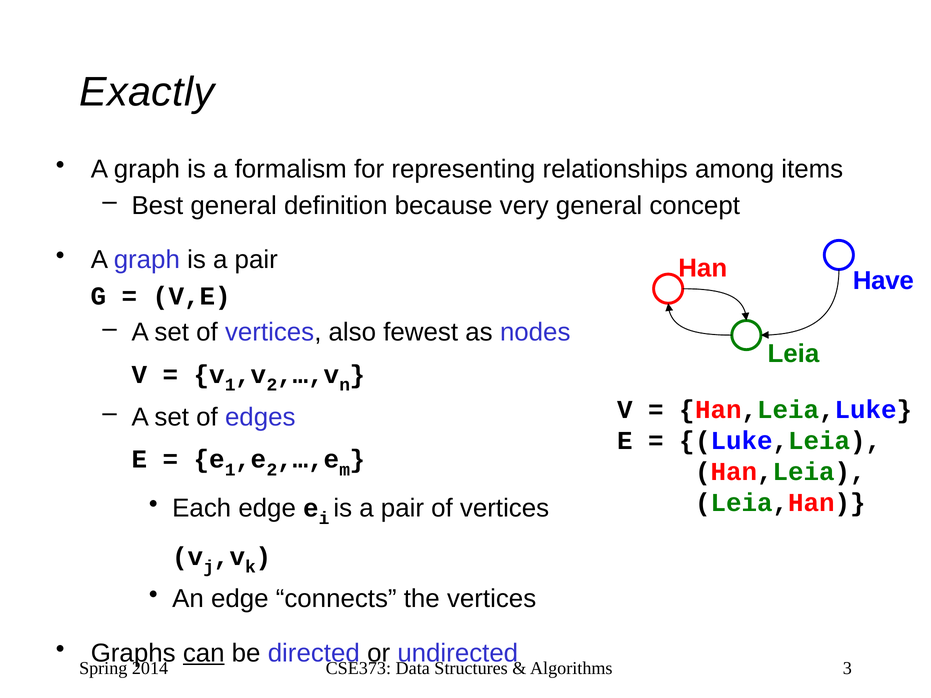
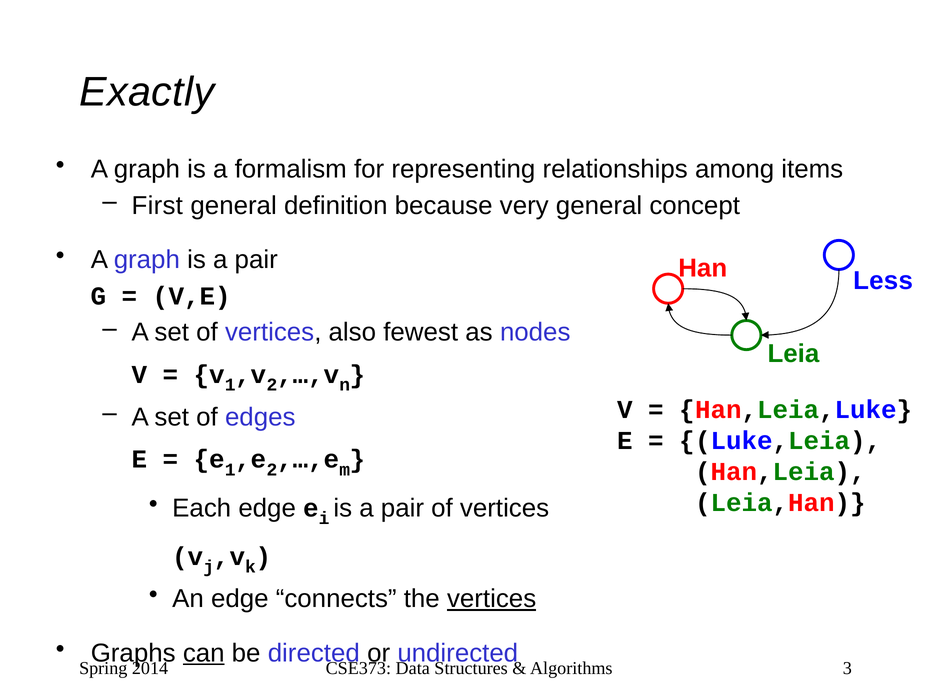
Best: Best -> First
Have: Have -> Less
vertices at (492, 599) underline: none -> present
